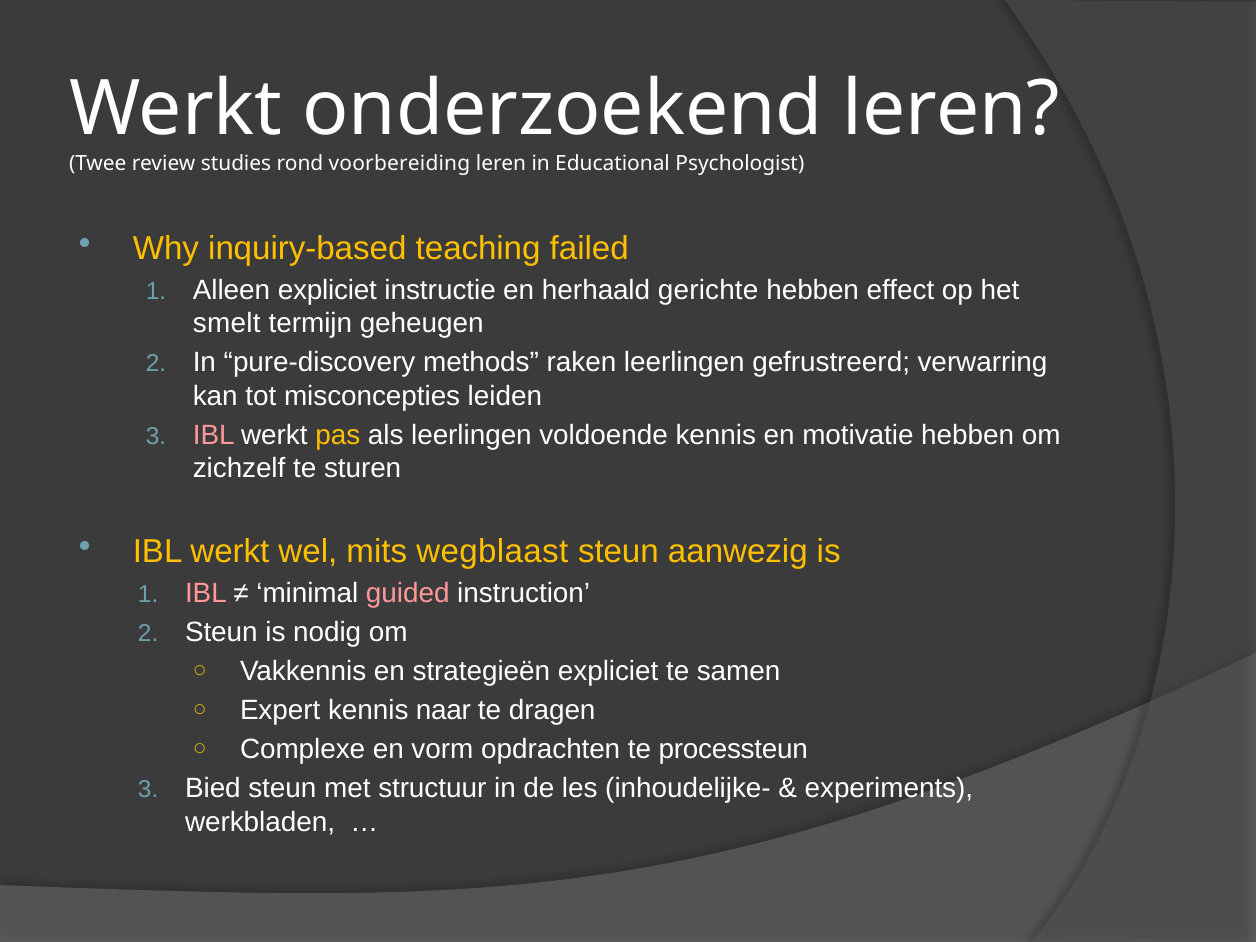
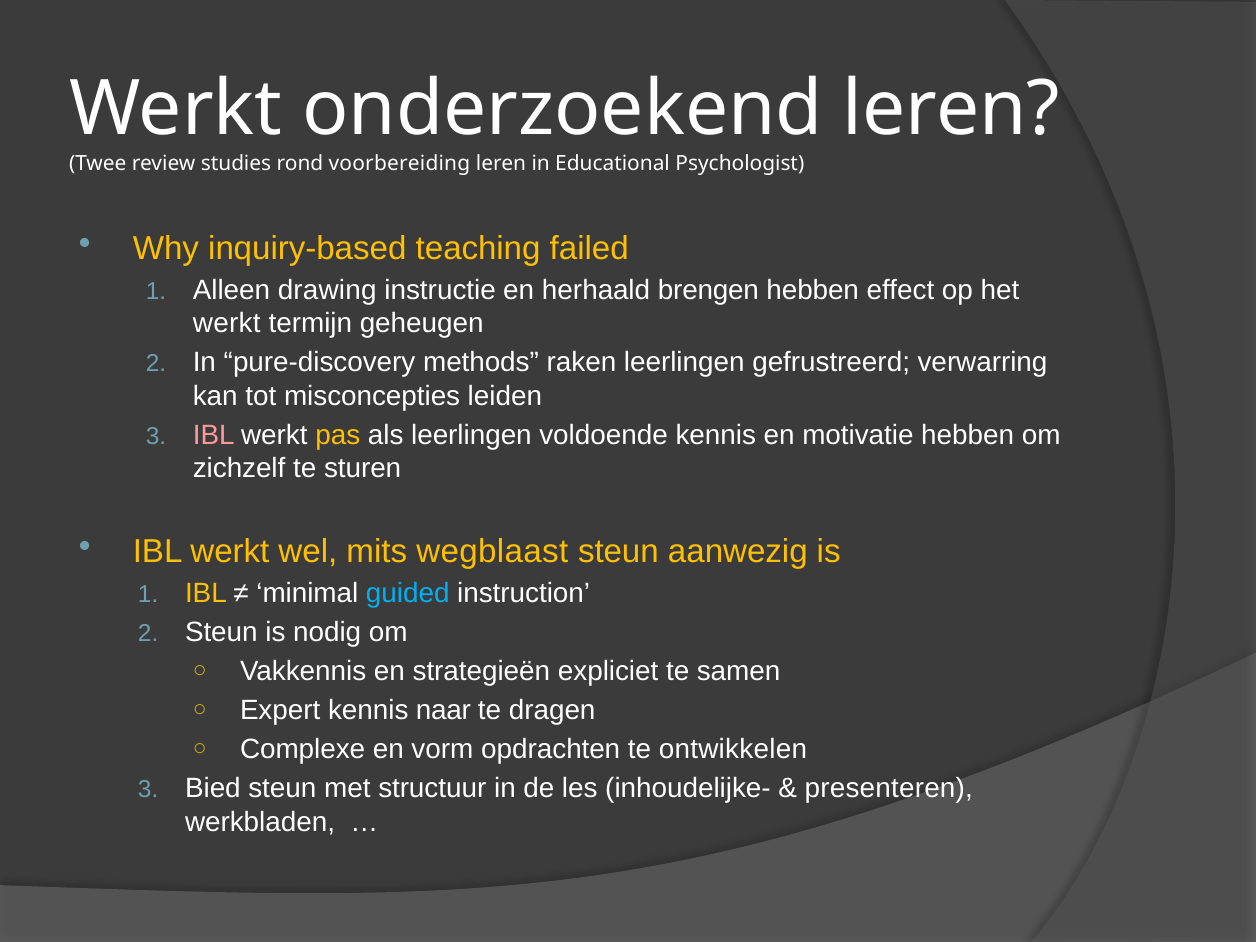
Alleen expliciet: expliciet -> drawing
gerichte: gerichte -> brengen
smelt at (227, 323): smelt -> werkt
IBL at (206, 593) colour: pink -> yellow
guided colour: pink -> light blue
processteun: processteun -> ontwikkelen
experiments: experiments -> presenteren
